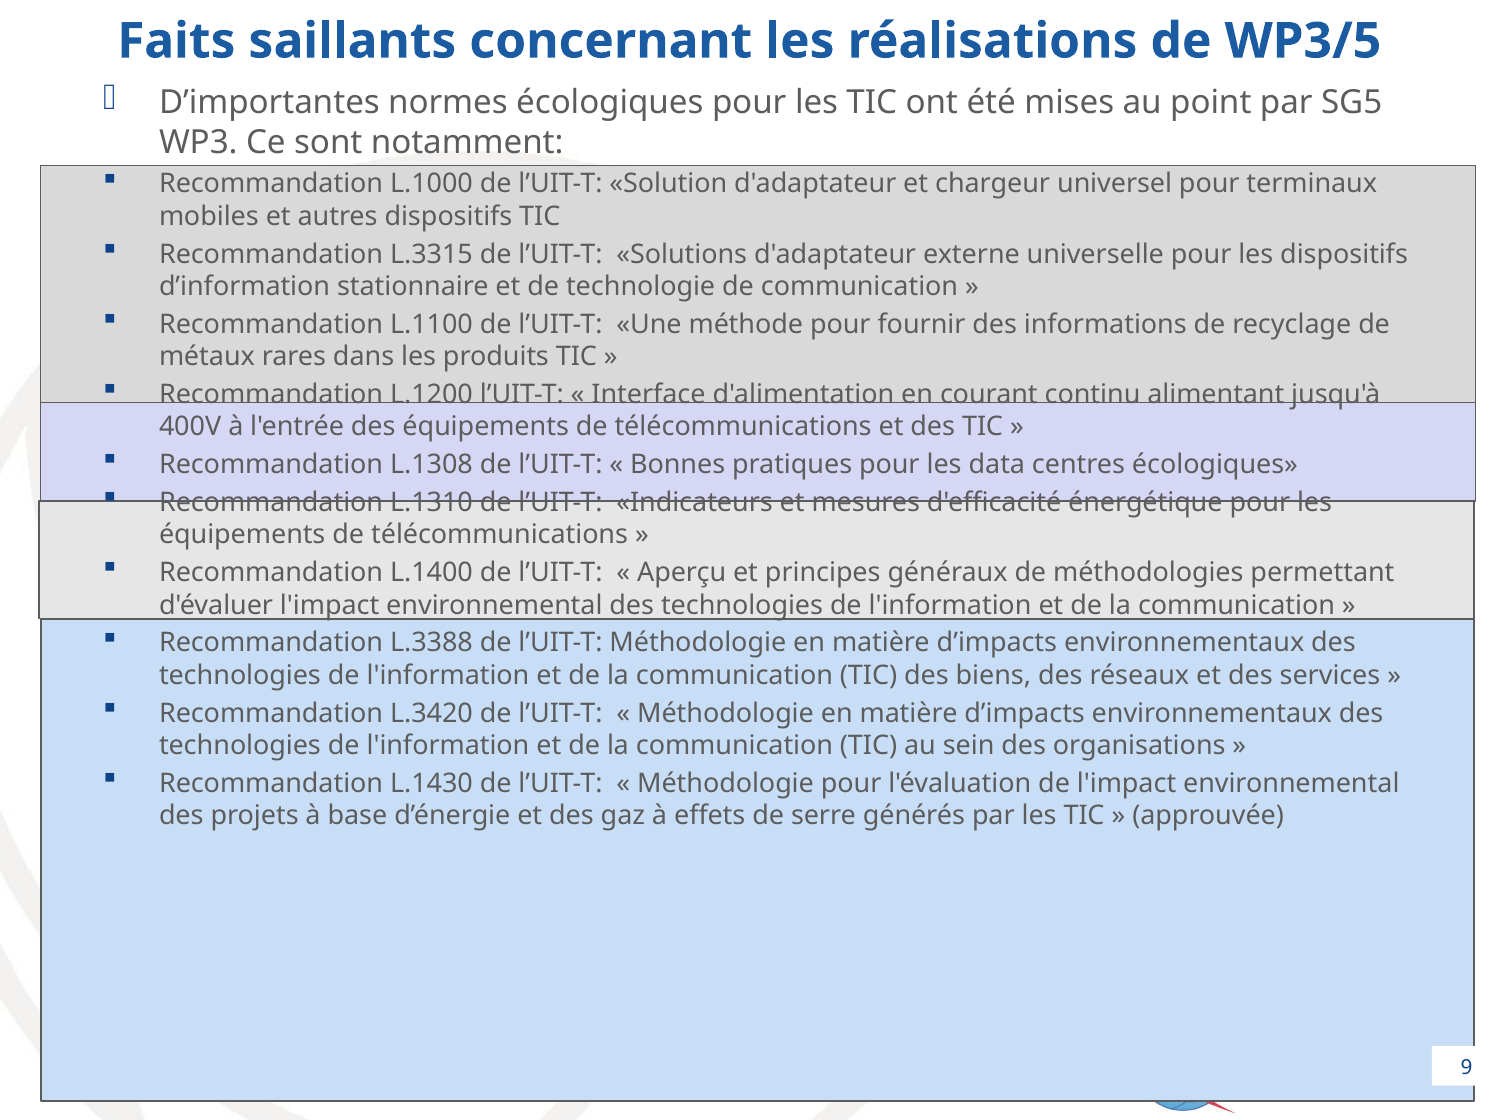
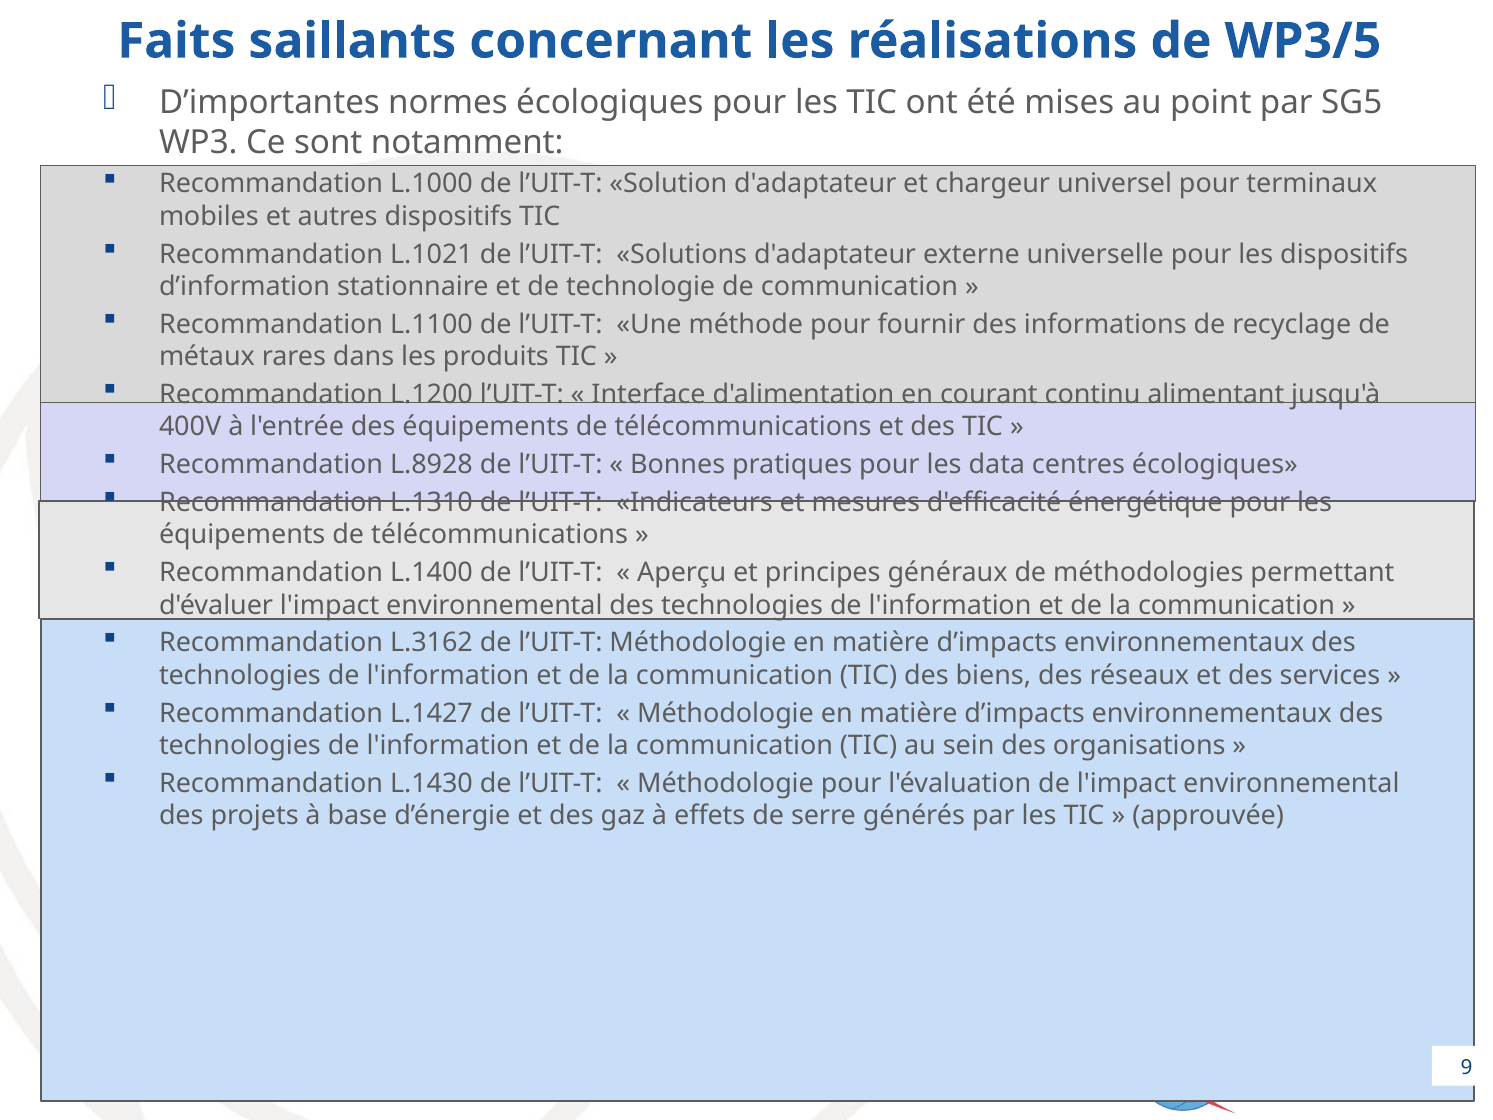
L.3315: L.3315 -> L.1021
L.1308: L.1308 -> L.8928
L.3388: L.3388 -> L.3162
L.3420: L.3420 -> L.1427
